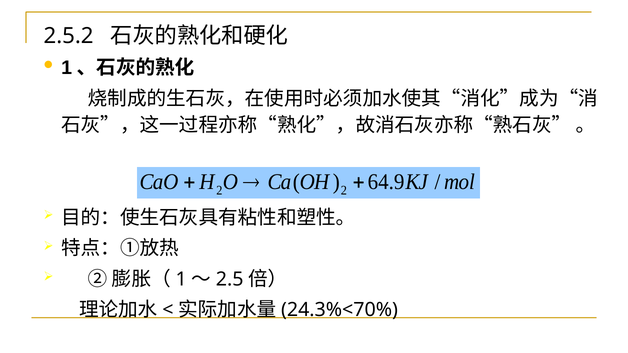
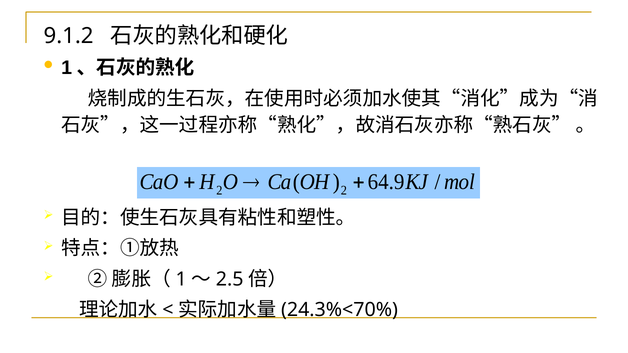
2.5.2: 2.5.2 -> 9.1.2
